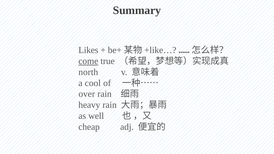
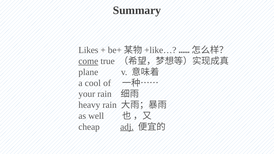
north: north -> plane
over: over -> your
adj underline: none -> present
